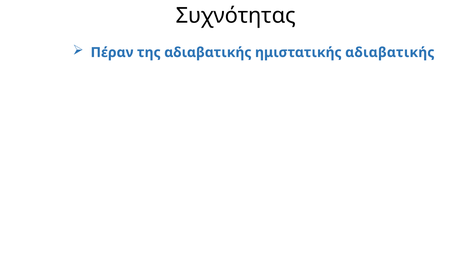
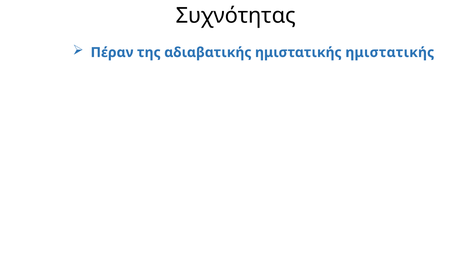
ημιστατικής αδιαβατικής: αδιαβατικής -> ημιστατικής
